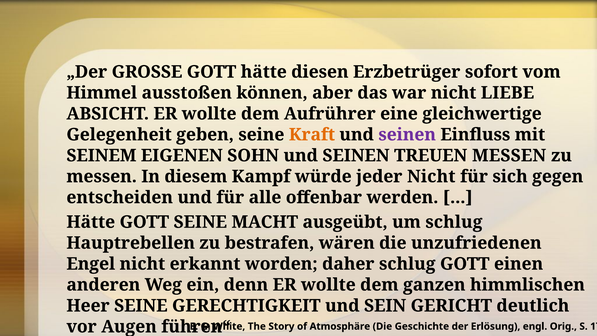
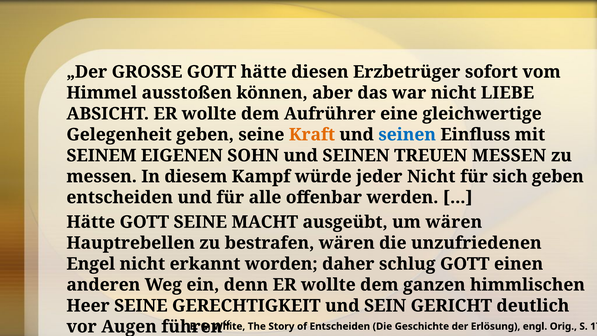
seinen at (407, 135) colour: purple -> blue
sich gegen: gegen -> geben
um schlug: schlug -> wären
of Atmosphäre: Atmosphäre -> Entscheiden
